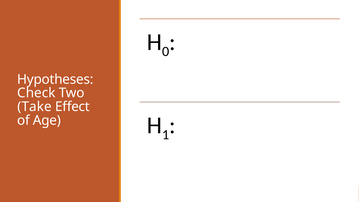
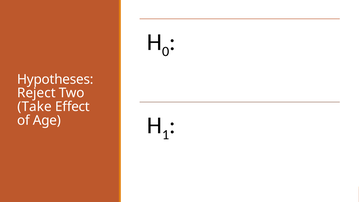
Check: Check -> Reject
